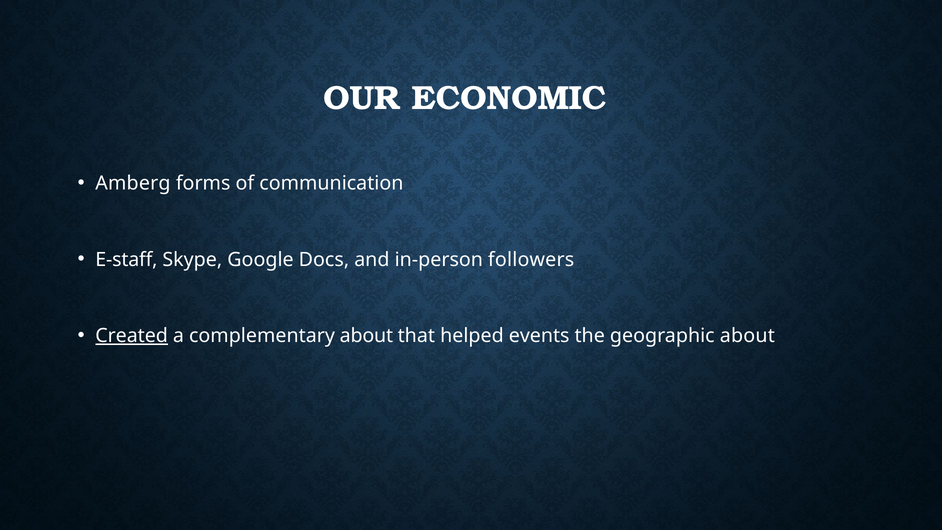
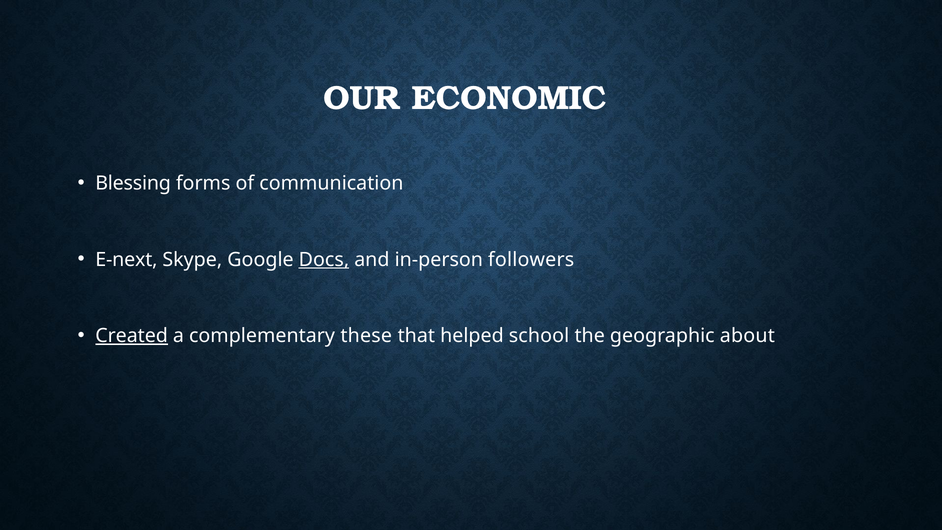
Amberg: Amberg -> Blessing
E-staff: E-staff -> E-next
Docs underline: none -> present
complementary about: about -> these
events: events -> school
